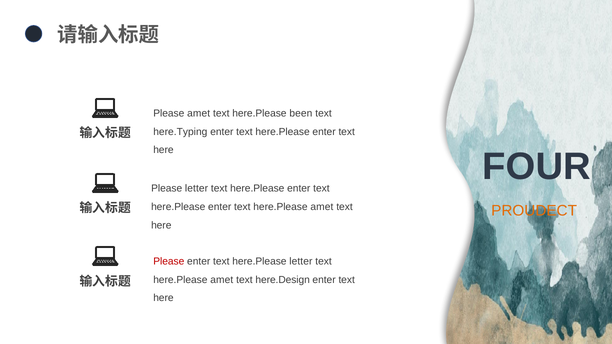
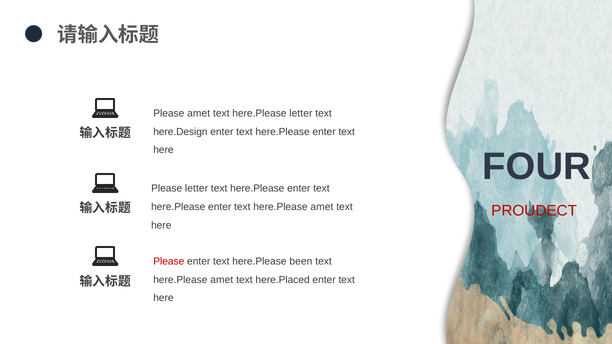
here.Please been: been -> letter
here.Typing: here.Typing -> here.Design
PROUDECT colour: orange -> red
here.Please letter: letter -> been
here.Design: here.Design -> here.Placed
